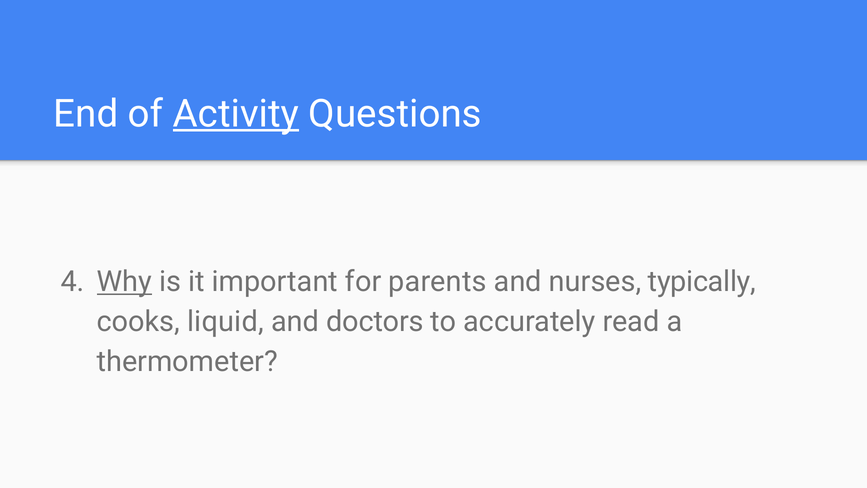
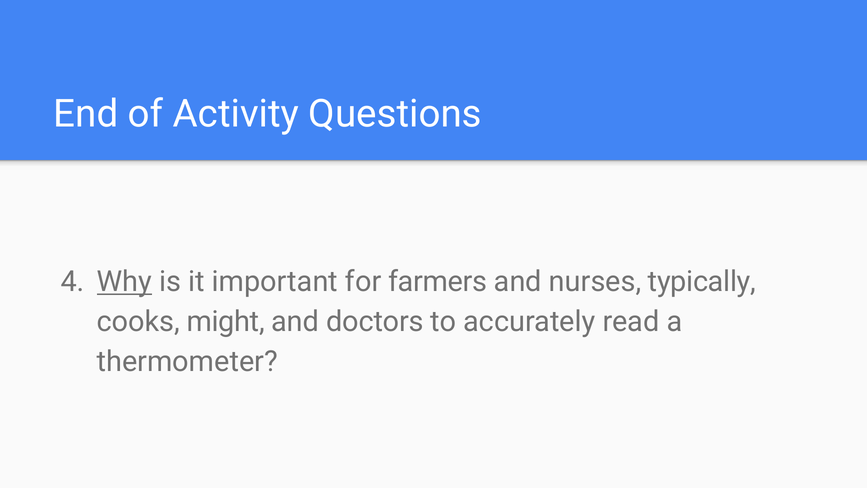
Activity underline: present -> none
parents: parents -> farmers
liquid: liquid -> might
